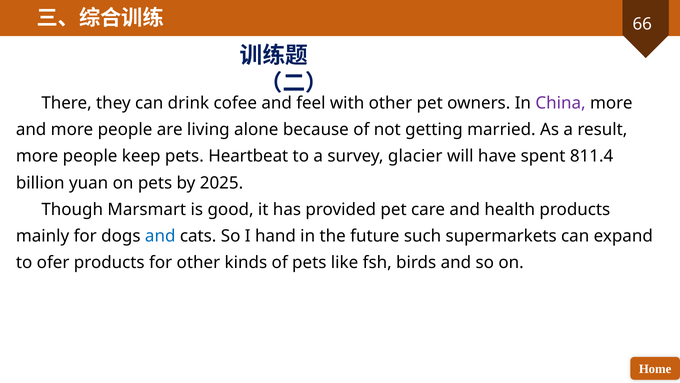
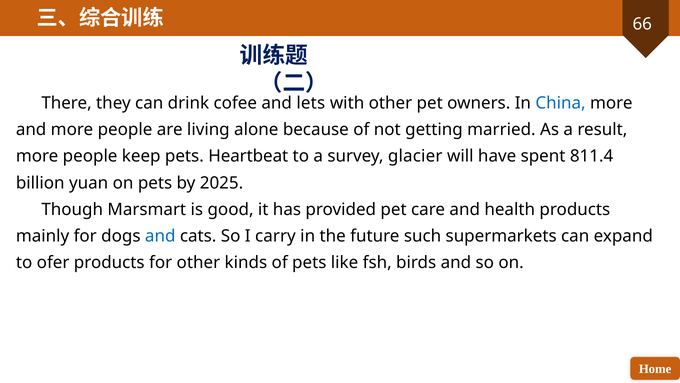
feel: feel -> lets
China colour: purple -> blue
hand: hand -> carry
